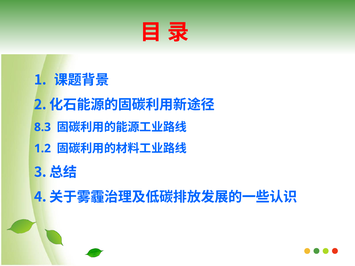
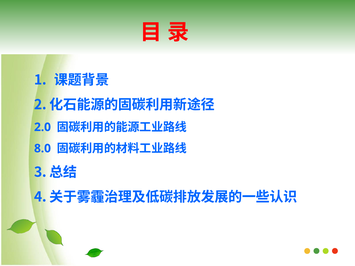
8.3: 8.3 -> 2.0
1.2: 1.2 -> 8.0
